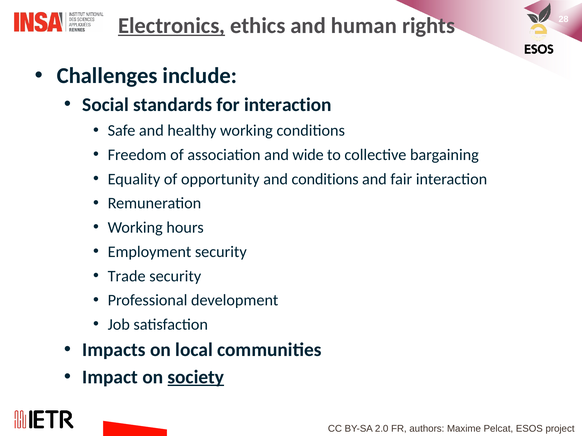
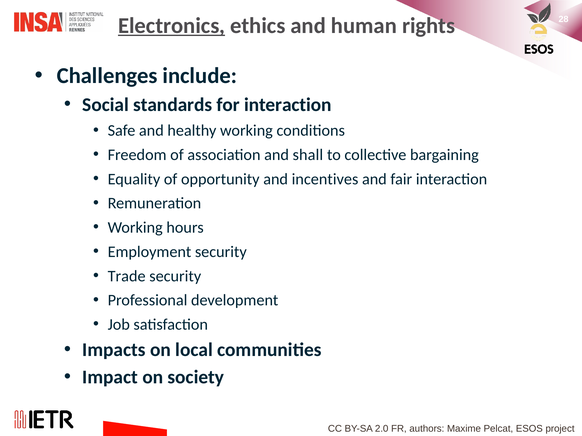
wide: wide -> shall
and conditions: conditions -> incentives
society underline: present -> none
